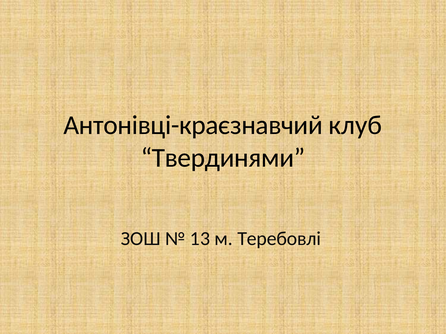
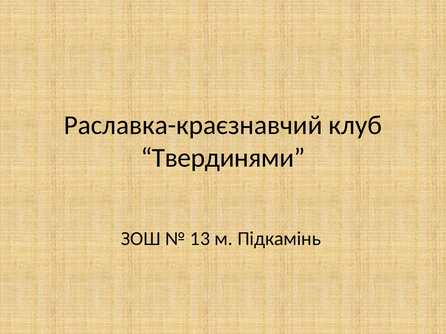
Антонівці-краєзнавчий: Антонівці-краєзнавчий -> Раславка-краєзнавчий
Теребовлі: Теребовлі -> Підкамінь
